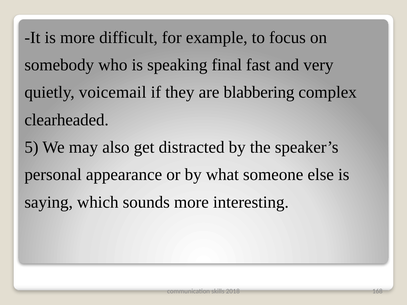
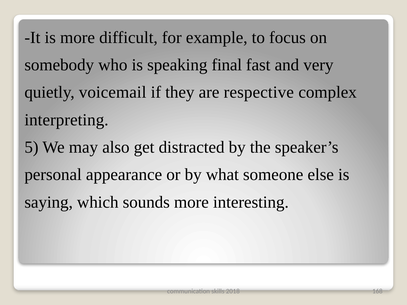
blabbering: blabbering -> respective
clearheaded: clearheaded -> interpreting
